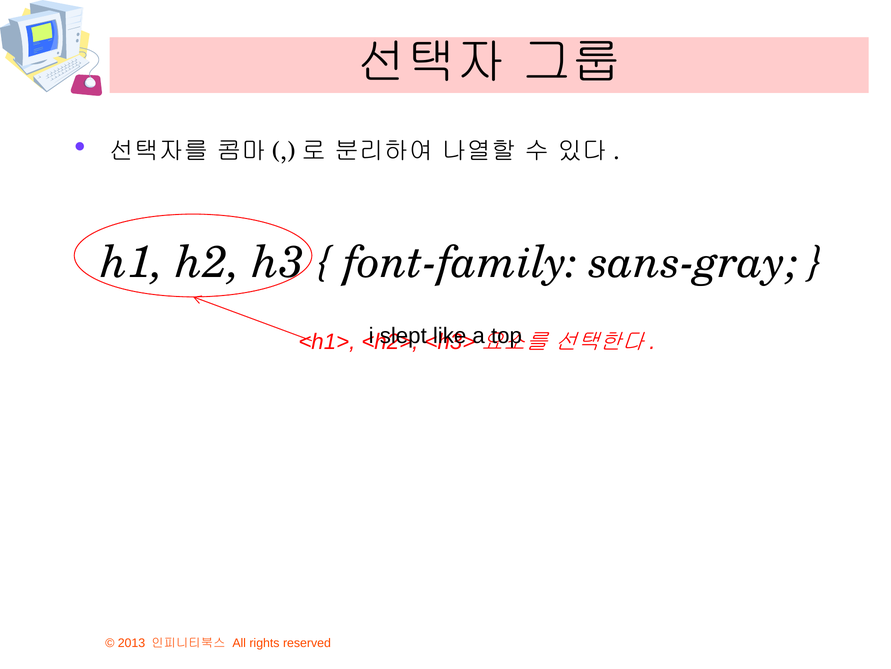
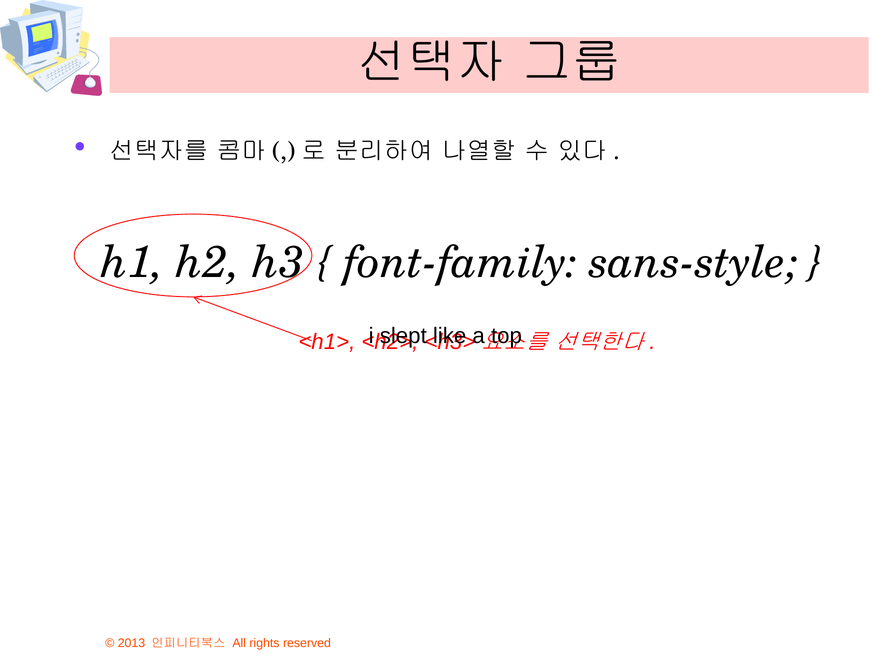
sans-gray: sans-gray -> sans-style
